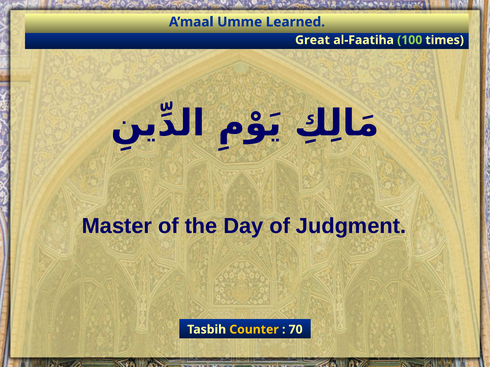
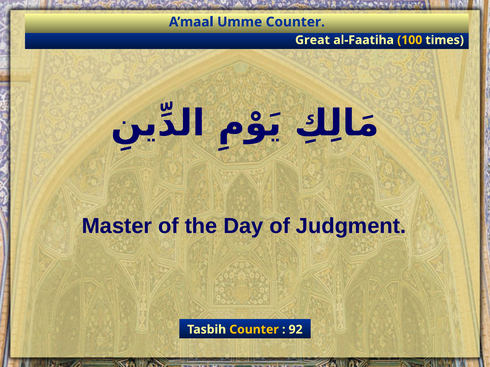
Umme Learned: Learned -> Counter
100 colour: light green -> yellow
70: 70 -> 92
